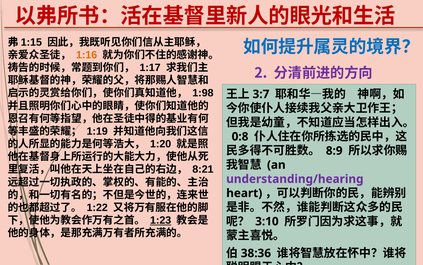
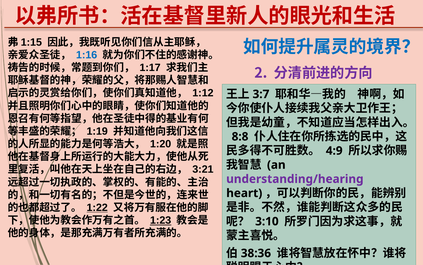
1:16 colour: orange -> blue
1:98: 1:98 -> 1:12
0:8: 0:8 -> 8:8
8:9: 8:9 -> 4:9
8:21: 8:21 -> 3:21
1:22 underline: none -> present
